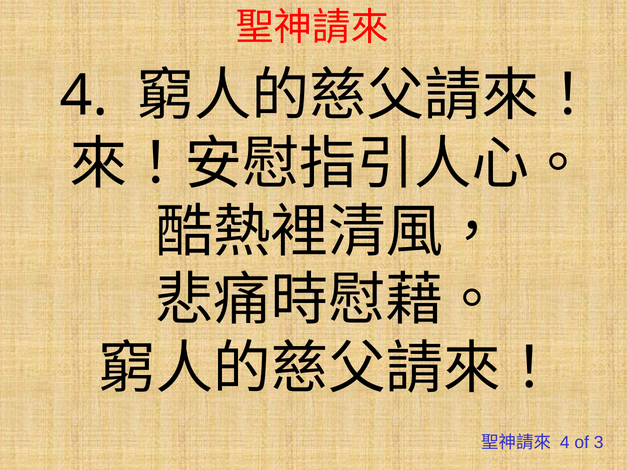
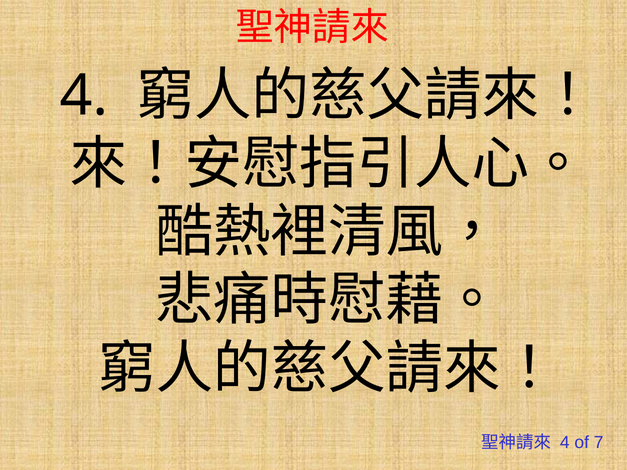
3: 3 -> 7
